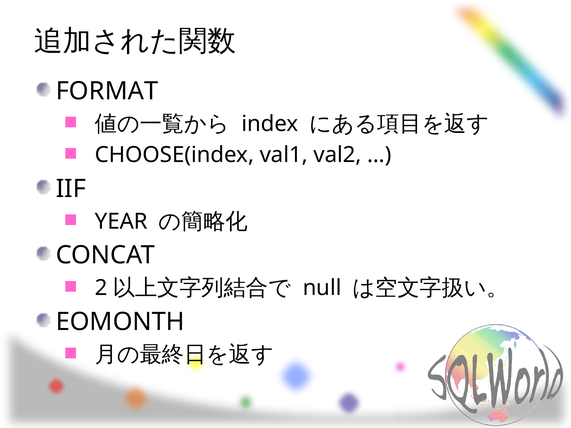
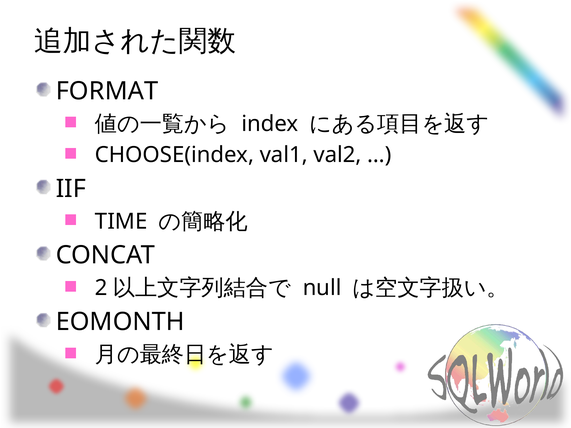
YEAR: YEAR -> TIME
